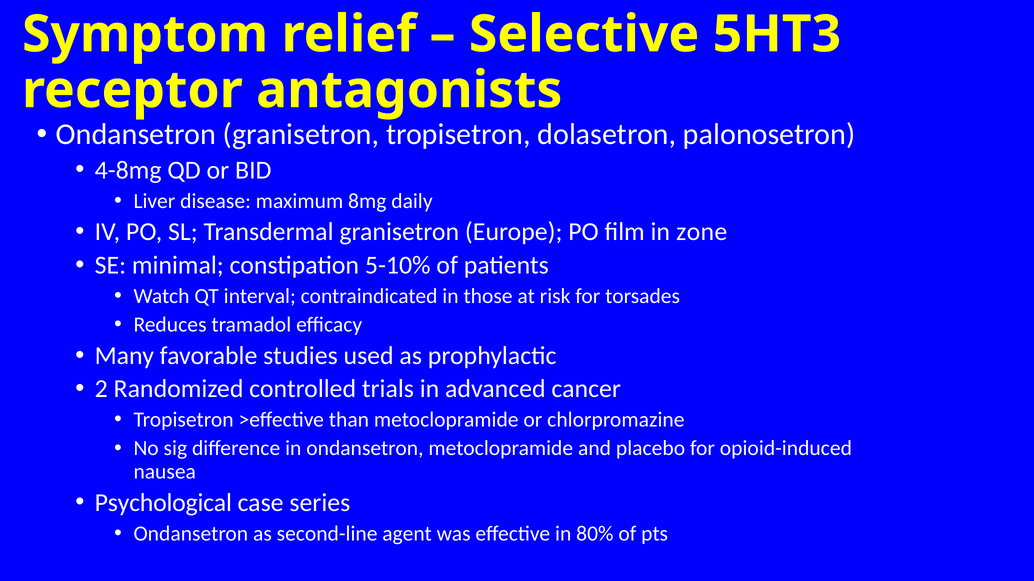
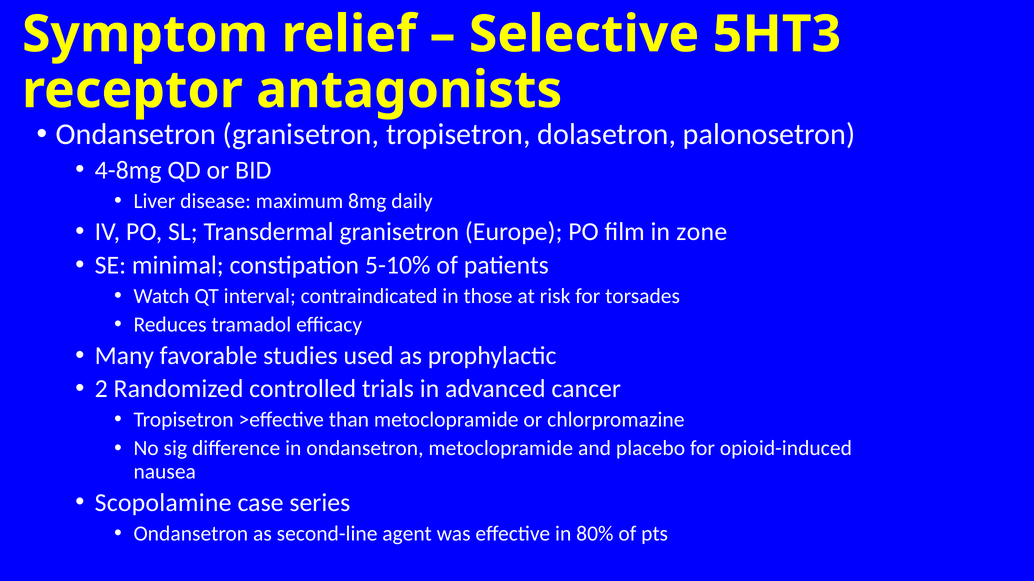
Psychological: Psychological -> Scopolamine
